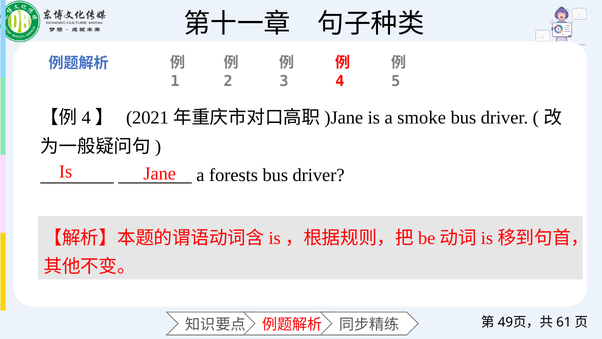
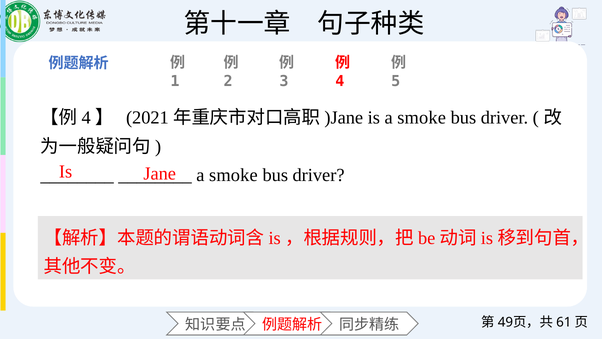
forests at (234, 175): forests -> smoke
